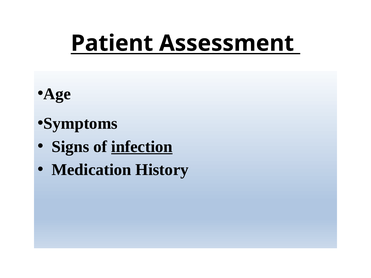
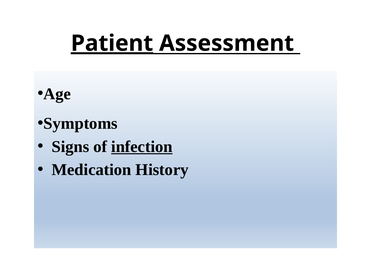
Patient underline: none -> present
